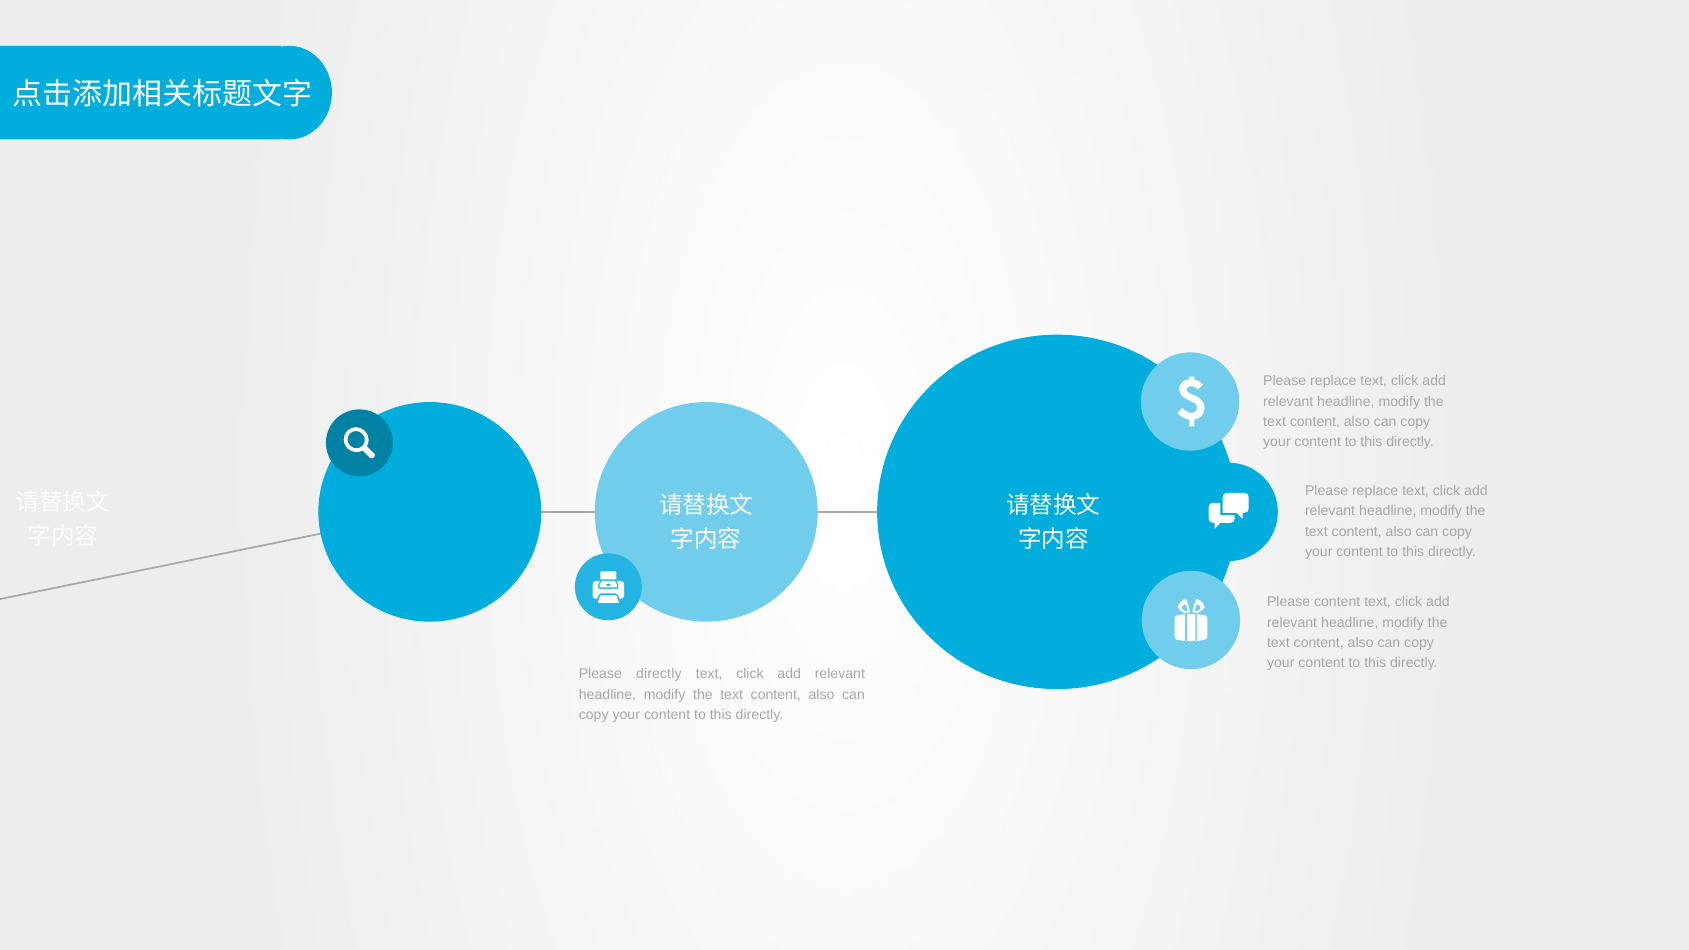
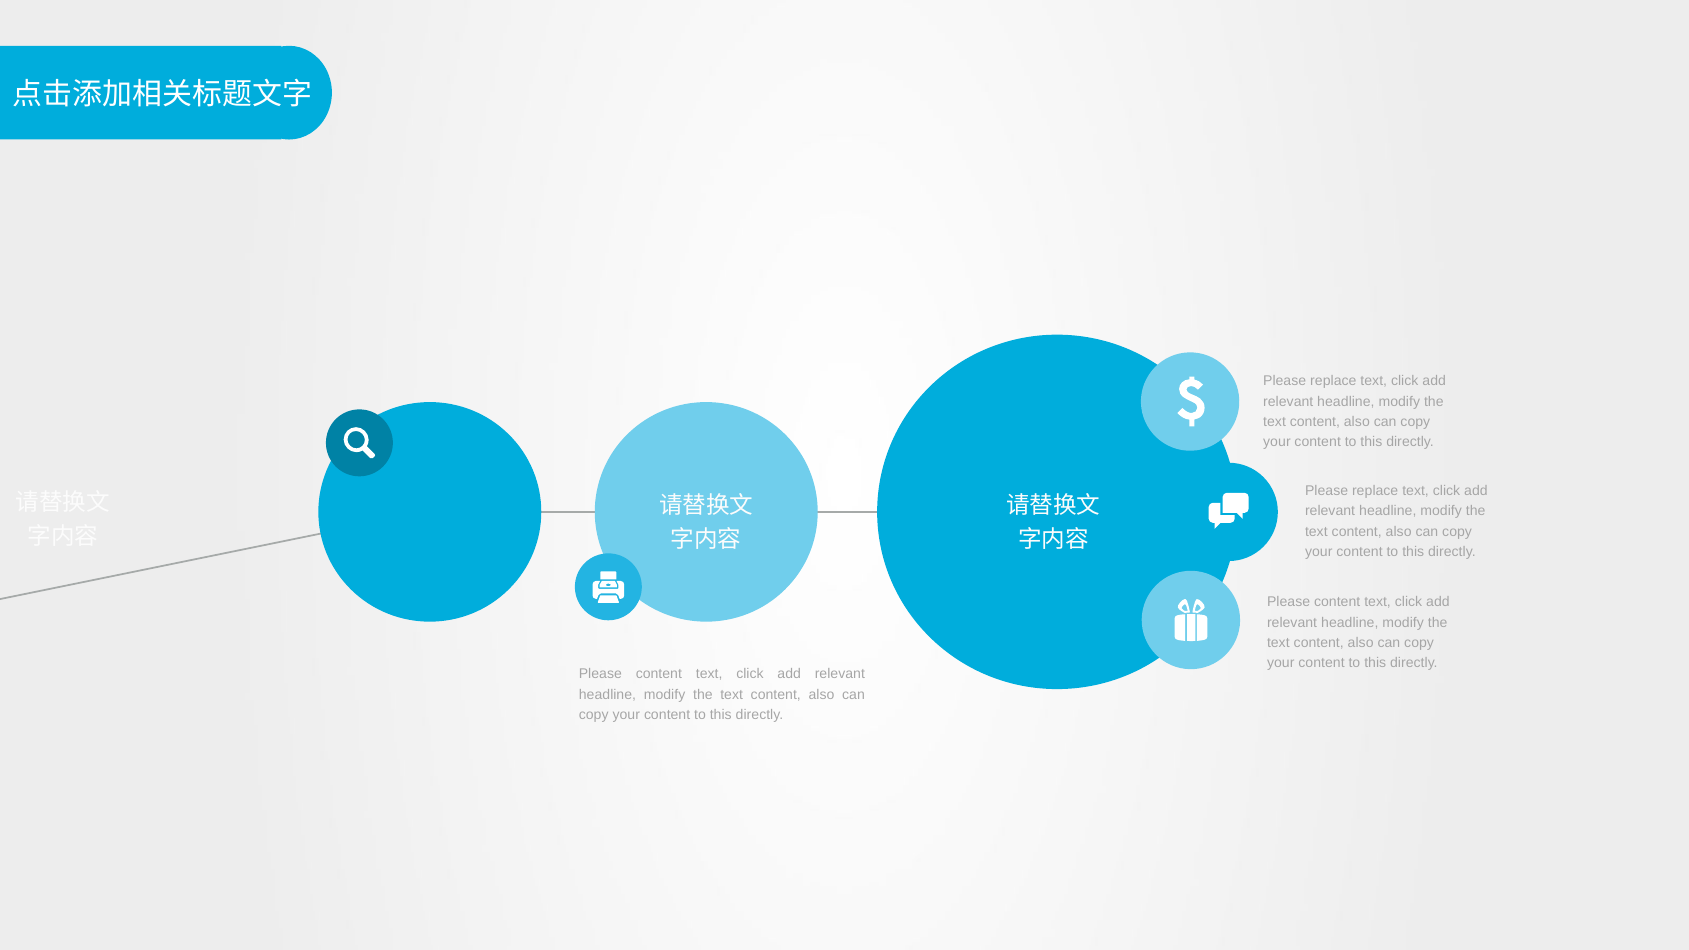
directly at (659, 674): directly -> content
